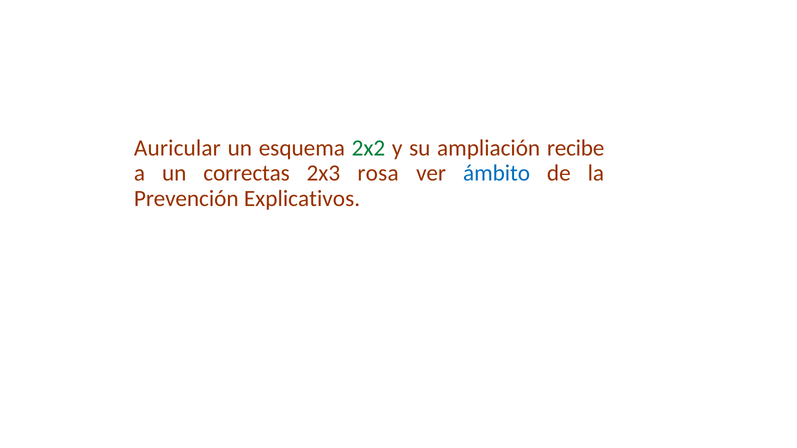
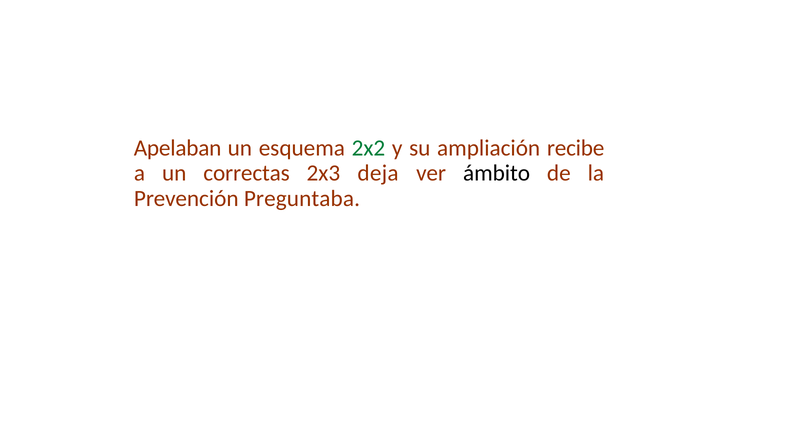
Auricular: Auricular -> Apelaban
rosa: rosa -> deja
ámbito colour: blue -> black
Explicativos: Explicativos -> Preguntaba
